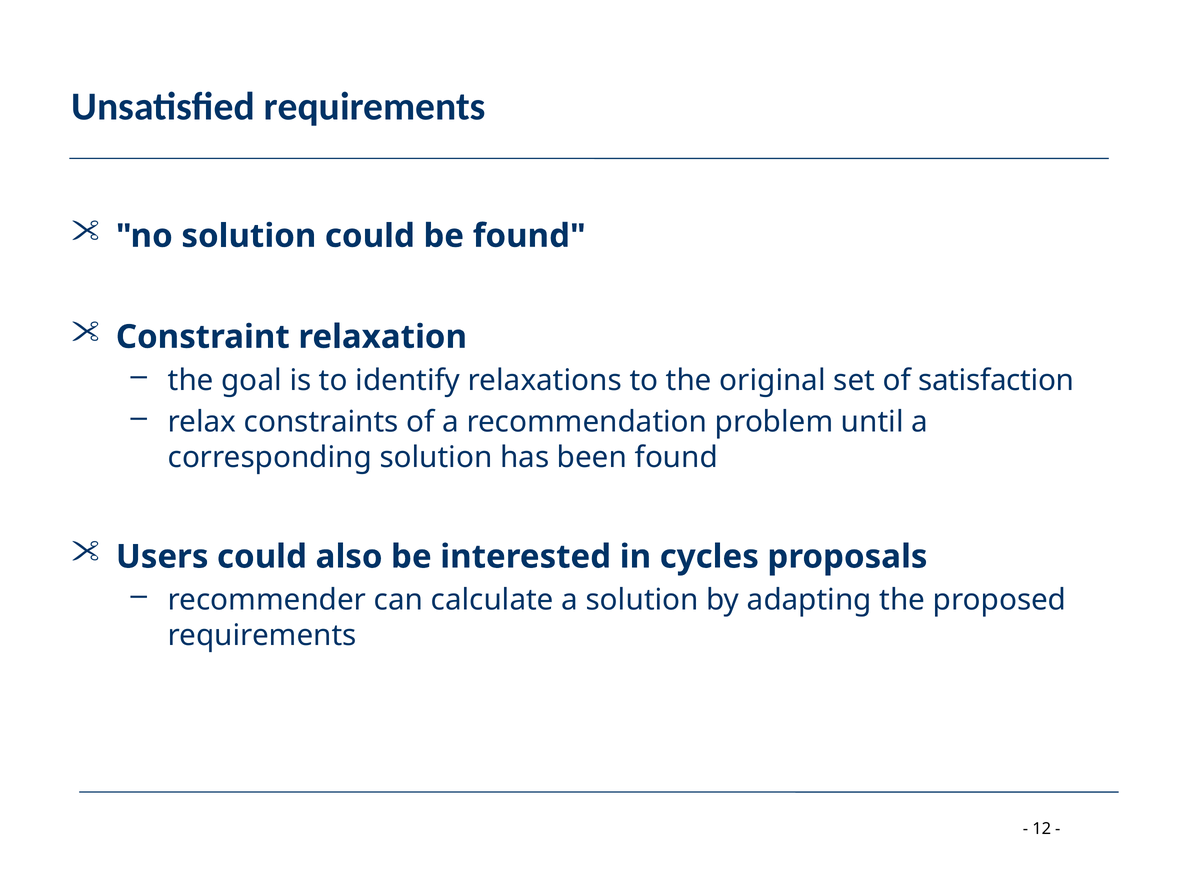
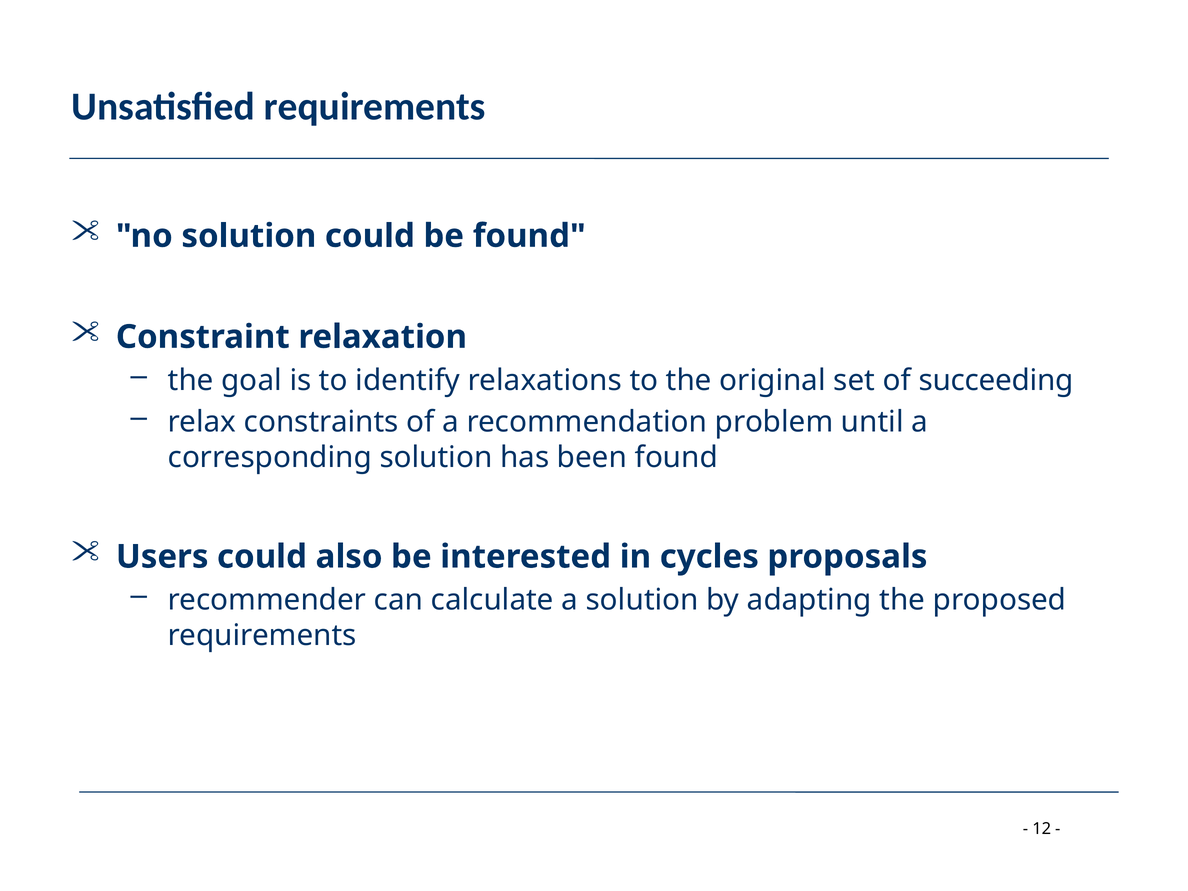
satisfaction: satisfaction -> succeeding
